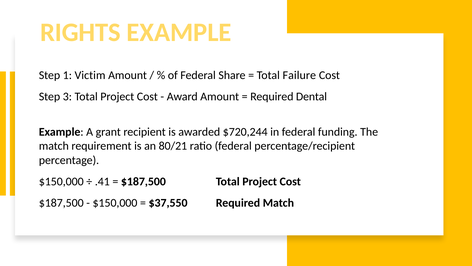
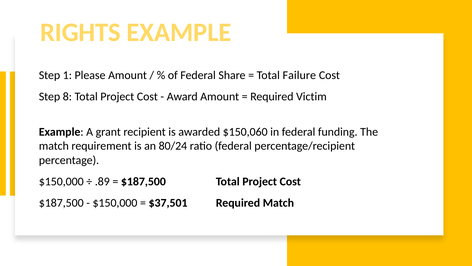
Victim: Victim -> Please
3: 3 -> 8
Dental: Dental -> Victim
$720,244: $720,244 -> $150,060
80/21: 80/21 -> 80/24
.41: .41 -> .89
$37,550: $37,550 -> $37,501
